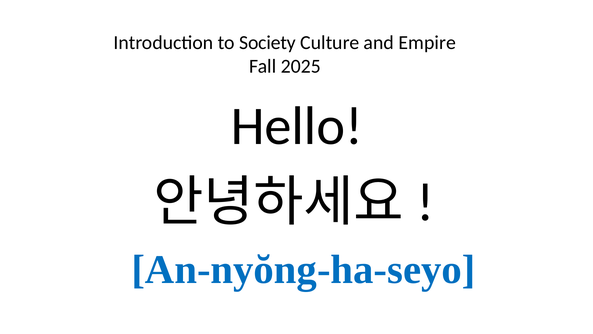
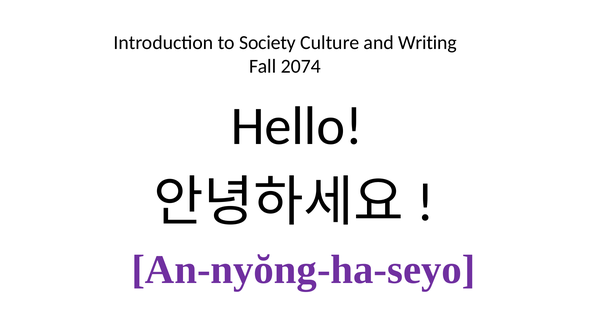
Empire: Empire -> Writing
2025: 2025 -> 2074
An-nyŏng-ha-seyo colour: blue -> purple
